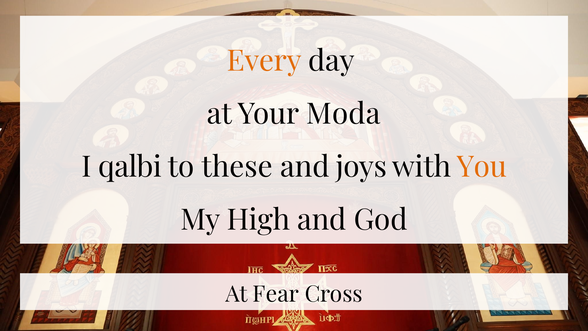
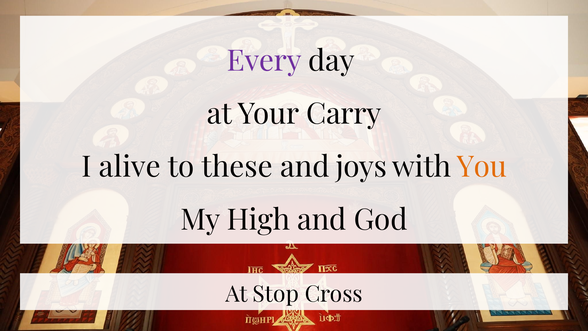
Every colour: orange -> purple
Moda: Moda -> Carry
qalbi: qalbi -> alive
Fear: Fear -> Stop
